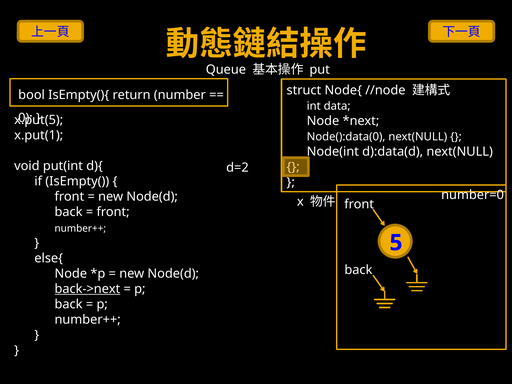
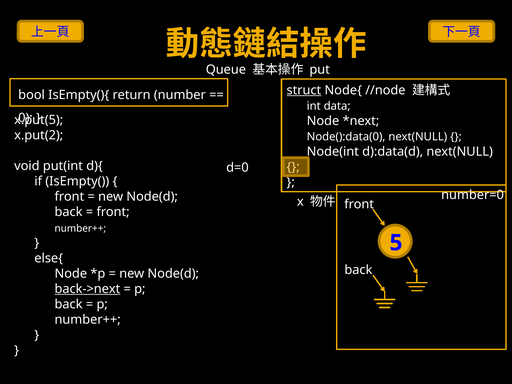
struct underline: none -> present
x.put(1: x.put(1 -> x.put(2
d=2: d=2 -> d=0
